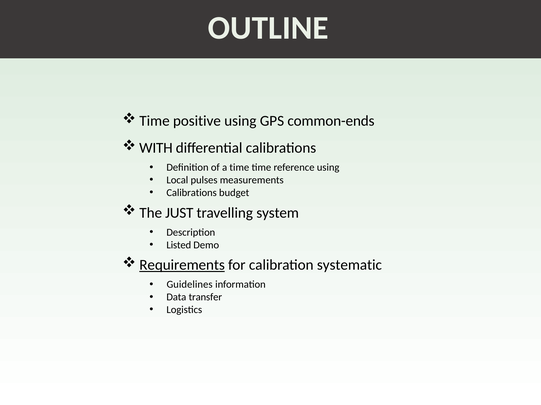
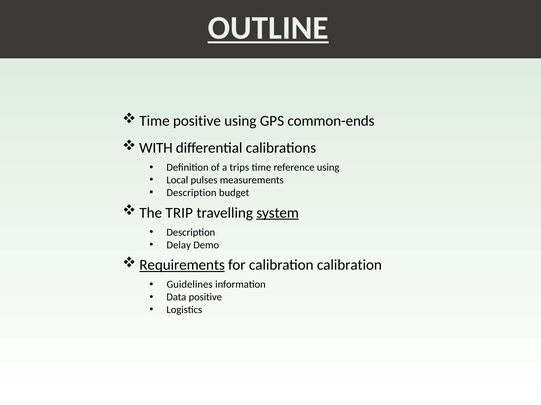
OUTLINE underline: none -> present
a time: time -> trips
Calibrations at (192, 193): Calibrations -> Description
JUST: JUST -> TRIP
system underline: none -> present
Listed: Listed -> Delay
calibration systematic: systematic -> calibration
Data transfer: transfer -> positive
